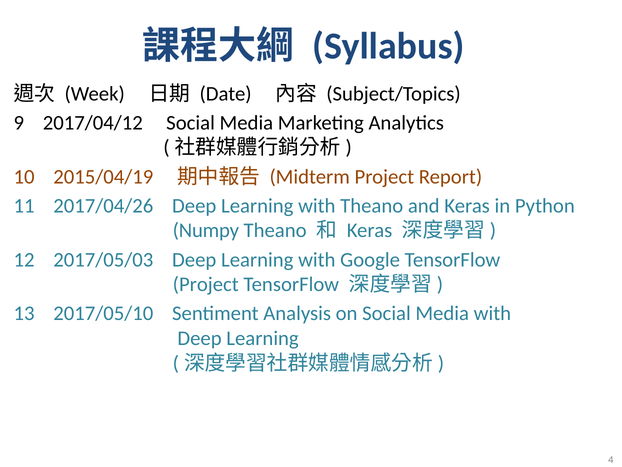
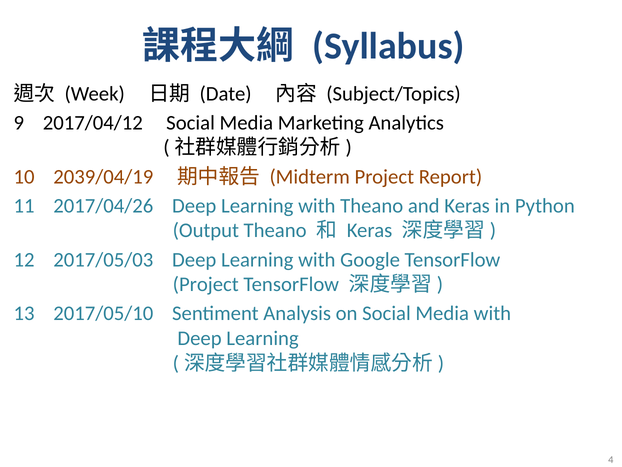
2015/04/19: 2015/04/19 -> 2039/04/19
Numpy: Numpy -> Output
